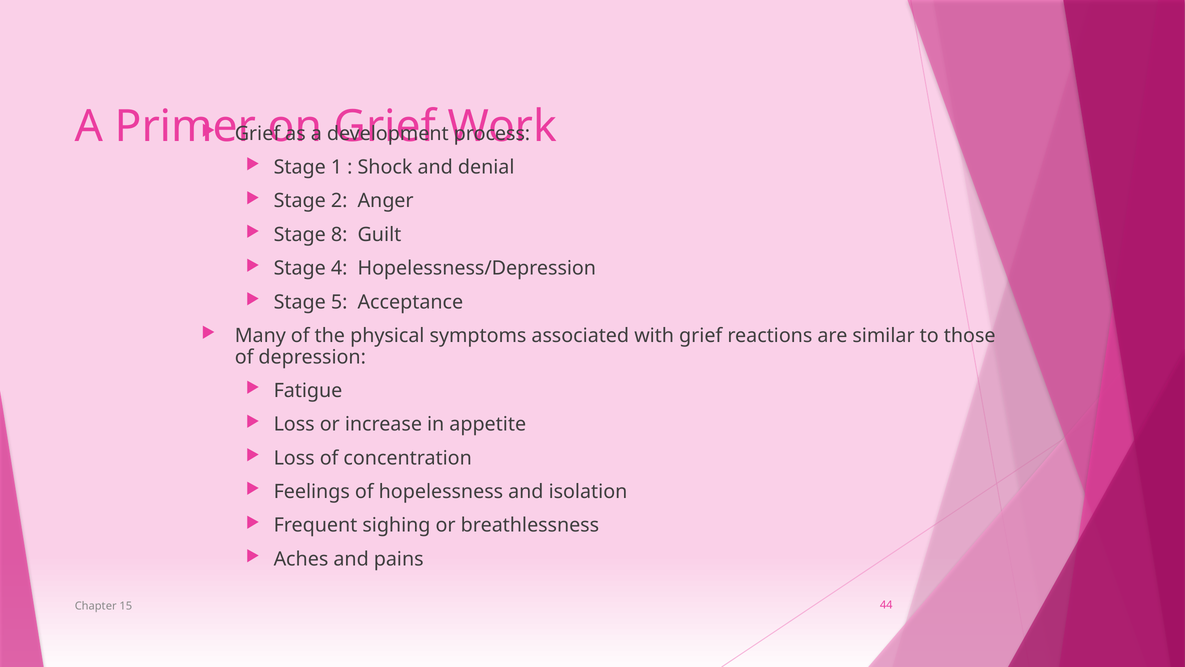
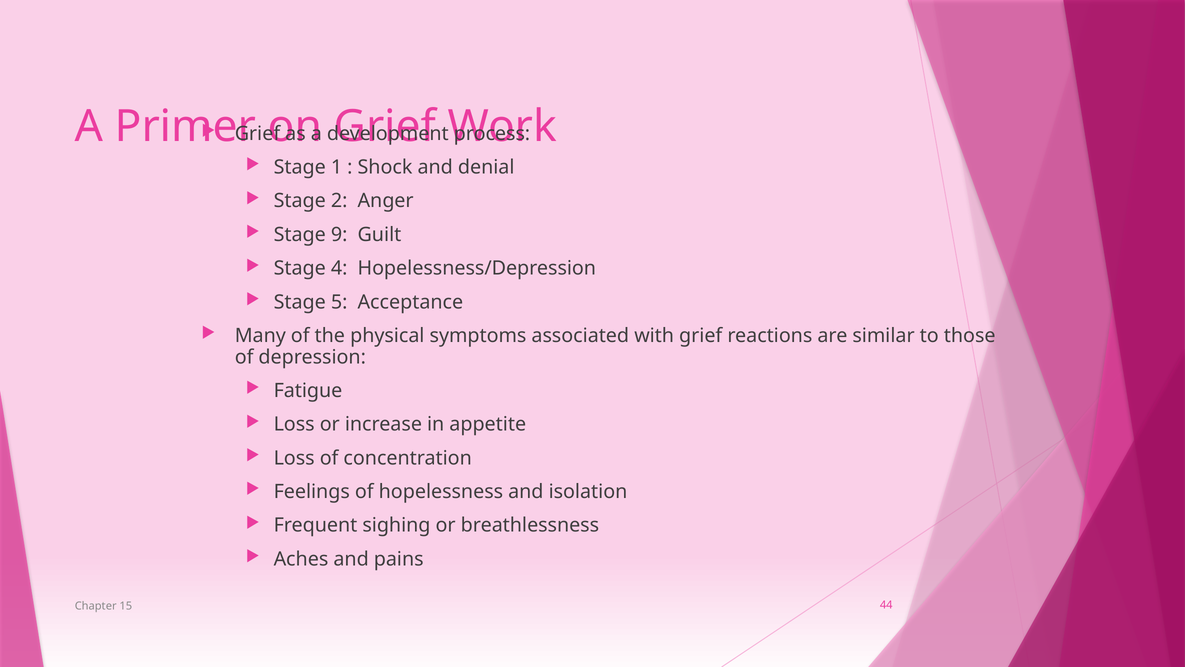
8: 8 -> 9
